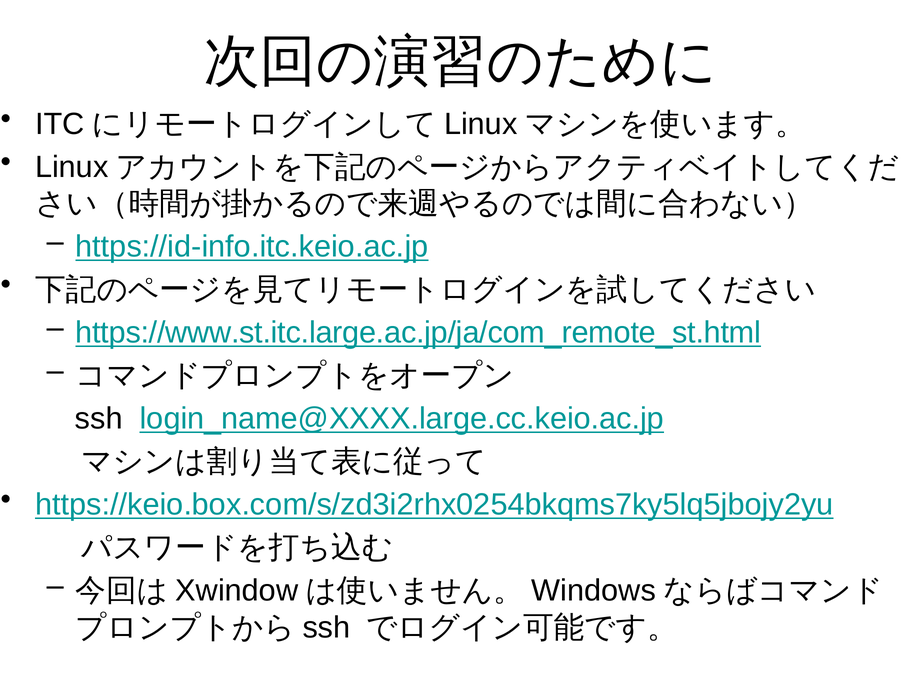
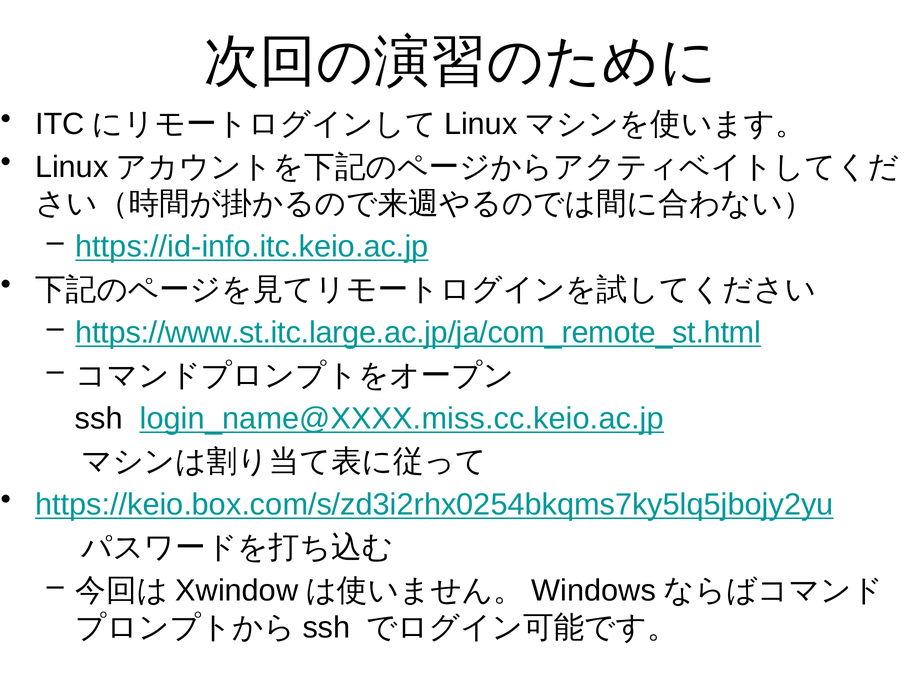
login_name@XXXX.large.cc.keio.ac.jp: login_name@XXXX.large.cc.keio.ac.jp -> login_name@XXXX.miss.cc.keio.ac.jp
